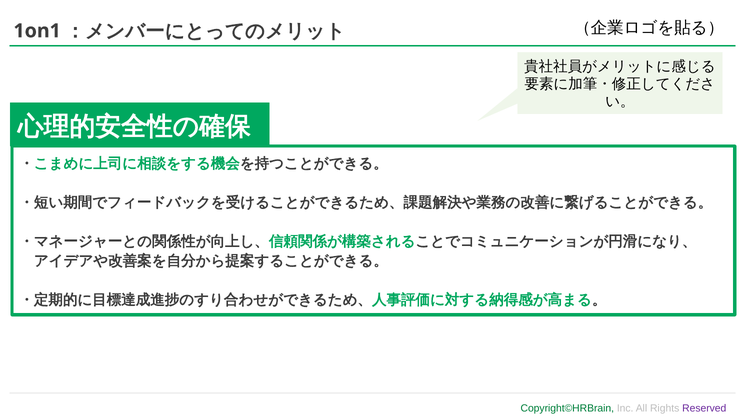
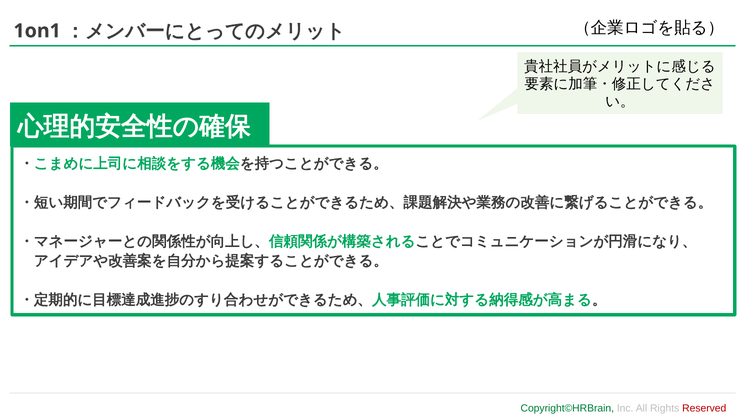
Reserved colour: purple -> red
